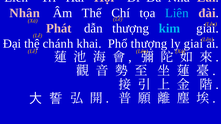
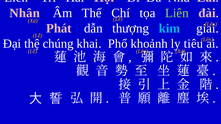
Liên at (177, 13) colour: light blue -> light green
chánh: chánh -> chúng
Phổ thượng: thượng -> khoảnh
ly giai: giai -> tiêu
